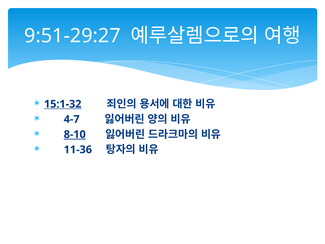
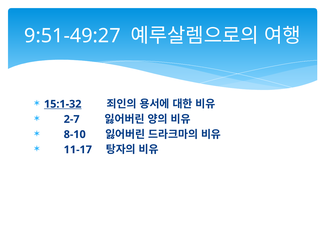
9:51-29:27: 9:51-29:27 -> 9:51-49:27
4-7: 4-7 -> 2-7
8-10 underline: present -> none
11-36: 11-36 -> 11-17
